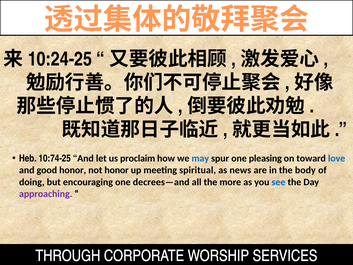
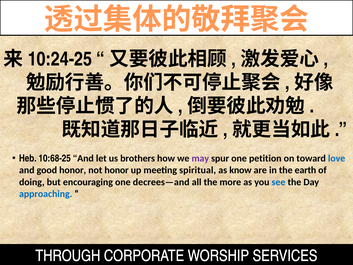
10:74-25: 10:74-25 -> 10:68-25
proclaim: proclaim -> brothers
may colour: blue -> purple
pleasing: pleasing -> petition
news: news -> know
body: body -> earth
approaching colour: purple -> blue
